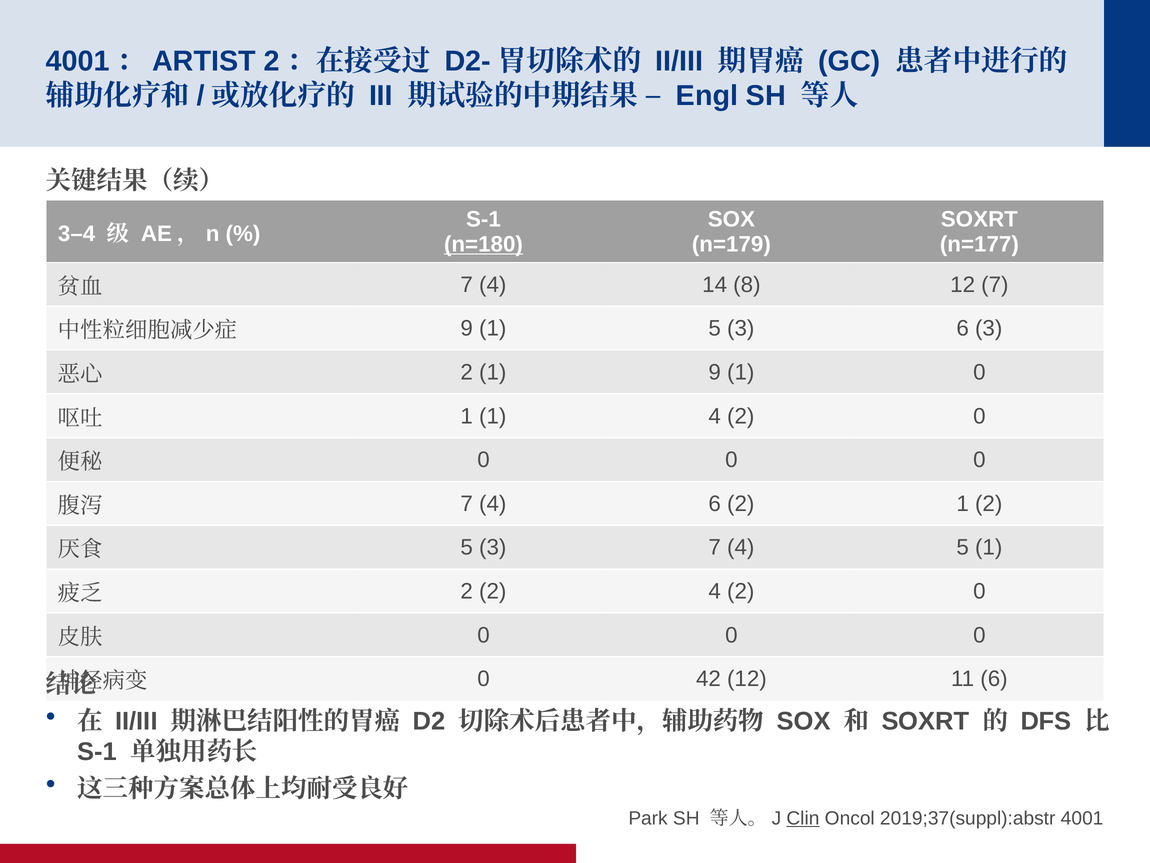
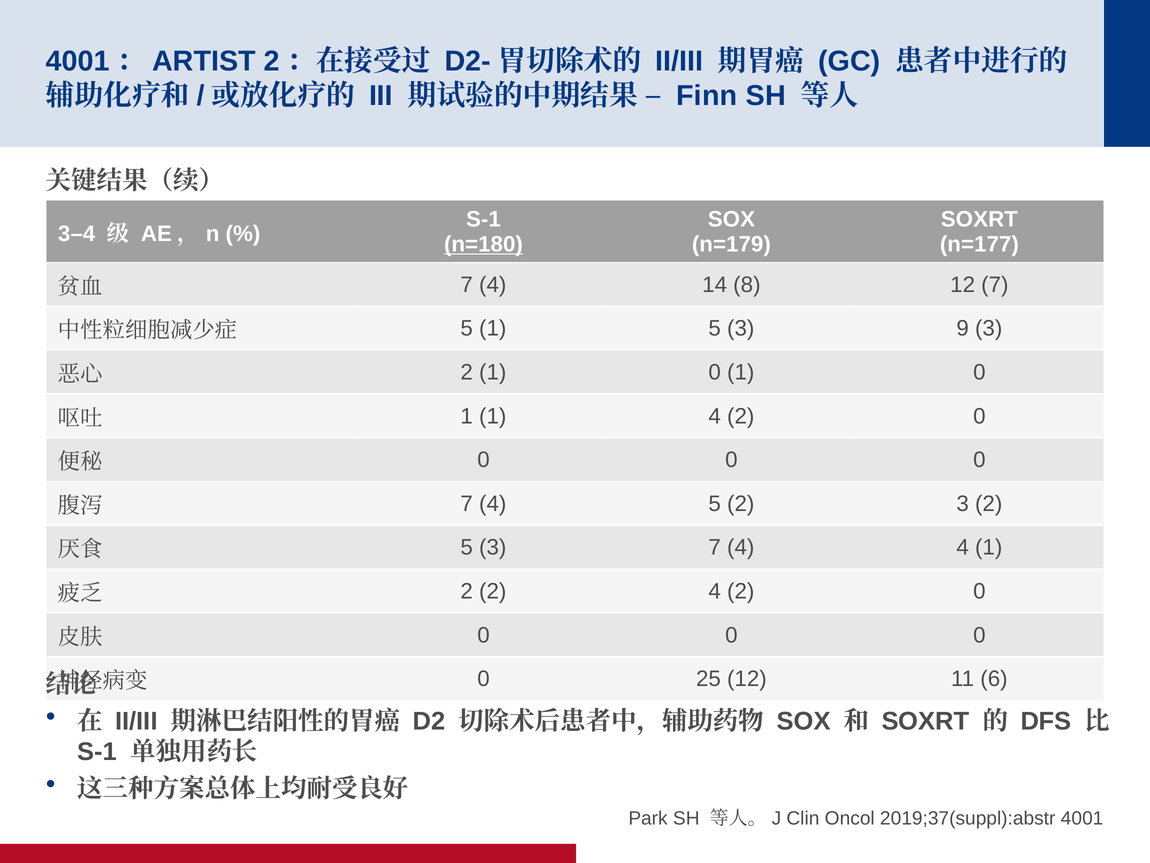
Engl: Engl -> Finn
9 at (467, 328): 9 -> 5
3 6: 6 -> 9
2 1 9: 9 -> 0
4 6: 6 -> 5
1 at (963, 503): 1 -> 3
4 5: 5 -> 4
42: 42 -> 25
Clin underline: present -> none
